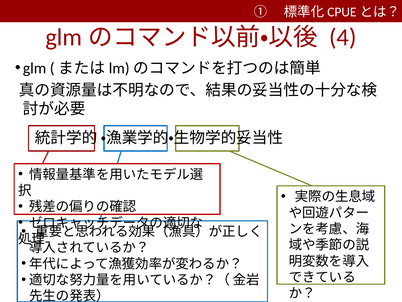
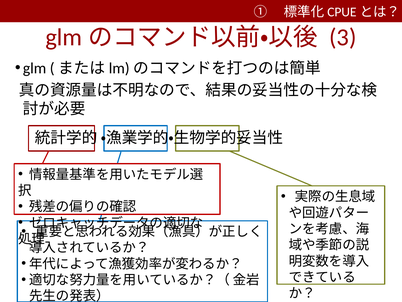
4: 4 -> 3
